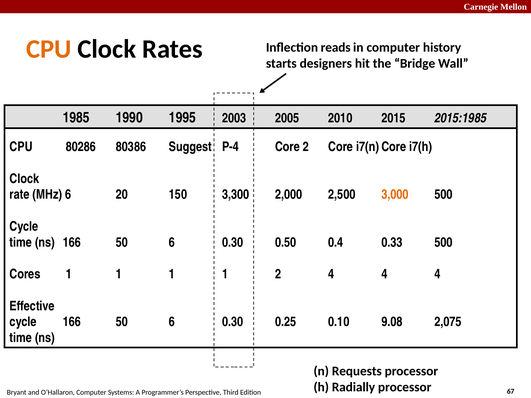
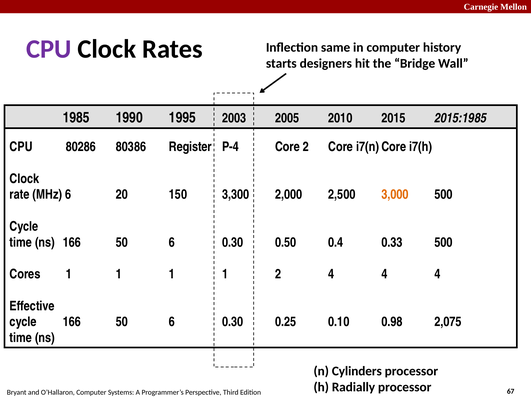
CPU at (49, 49) colour: orange -> purple
reads: reads -> same
Suggest: Suggest -> Register
9.08: 9.08 -> 0.98
Requests: Requests -> Cylinders
